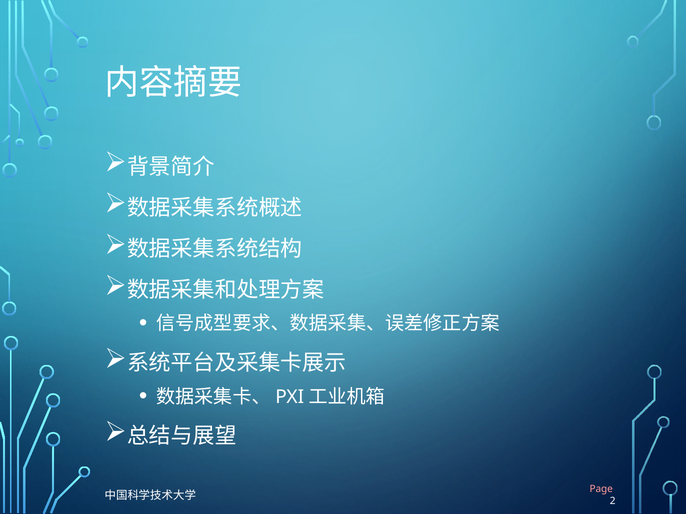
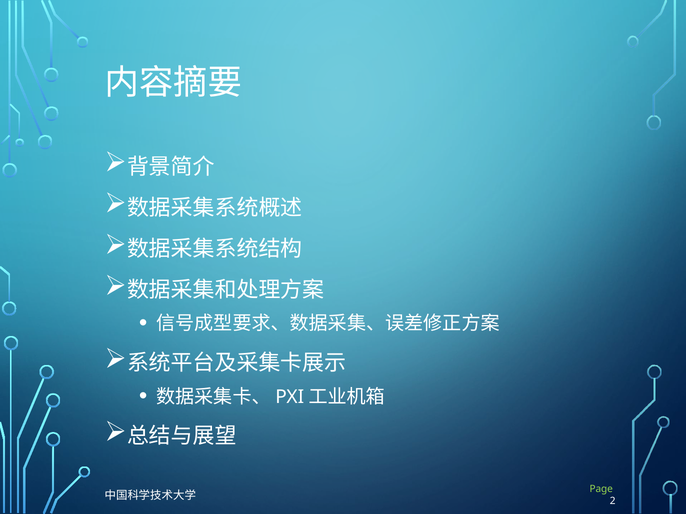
Page colour: pink -> light green
